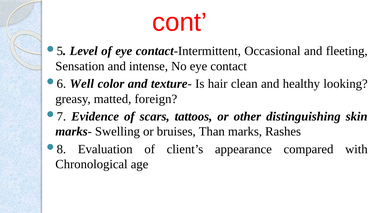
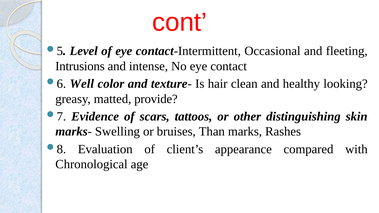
Sensation: Sensation -> Intrusions
foreign: foreign -> provide
